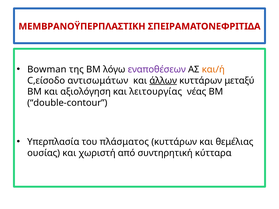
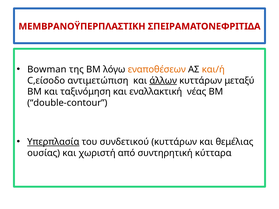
εναποθέσεων colour: purple -> orange
αντισωμάτων: αντισωμάτων -> αντιμετώπιση
αξιολόγηση: αξιολόγηση -> ταξινόμηση
λειτουργίας: λειτουργίας -> εναλλακτική
Υπερπλασία underline: none -> present
πλάσματος: πλάσματος -> συνδετικού
